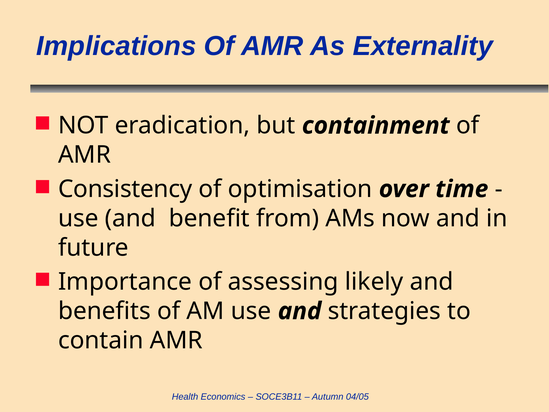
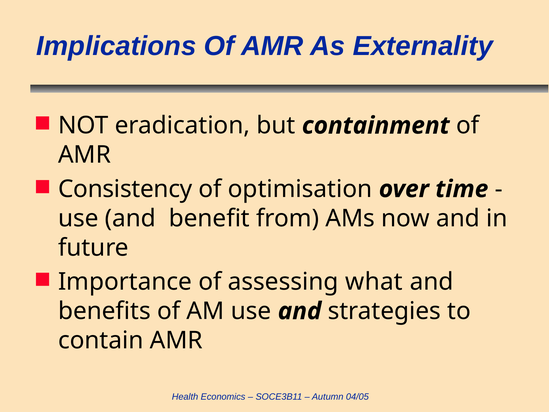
likely: likely -> what
